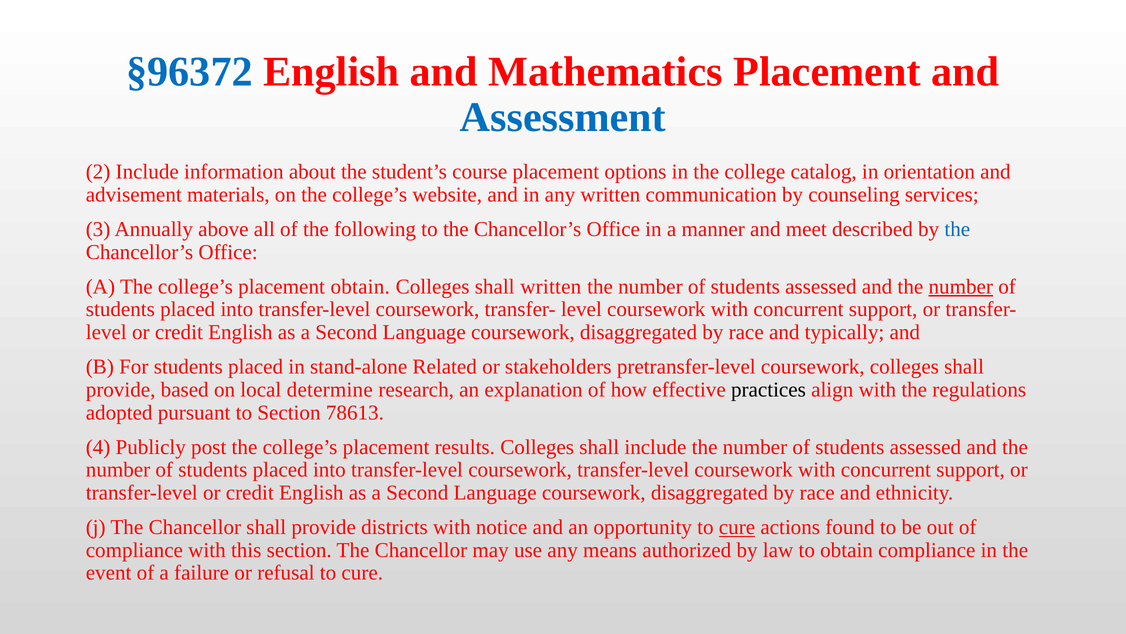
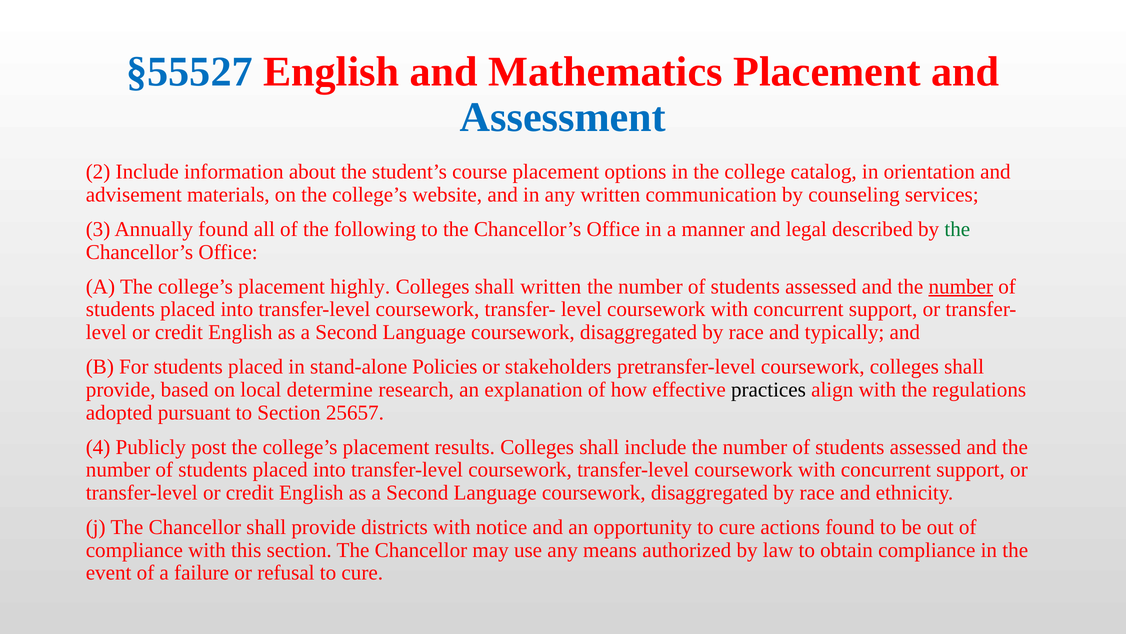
§96372: §96372 -> §55527
Annually above: above -> found
meet: meet -> legal
the at (957, 229) colour: blue -> green
placement obtain: obtain -> highly
Related: Related -> Policies
78613: 78613 -> 25657
cure at (737, 527) underline: present -> none
